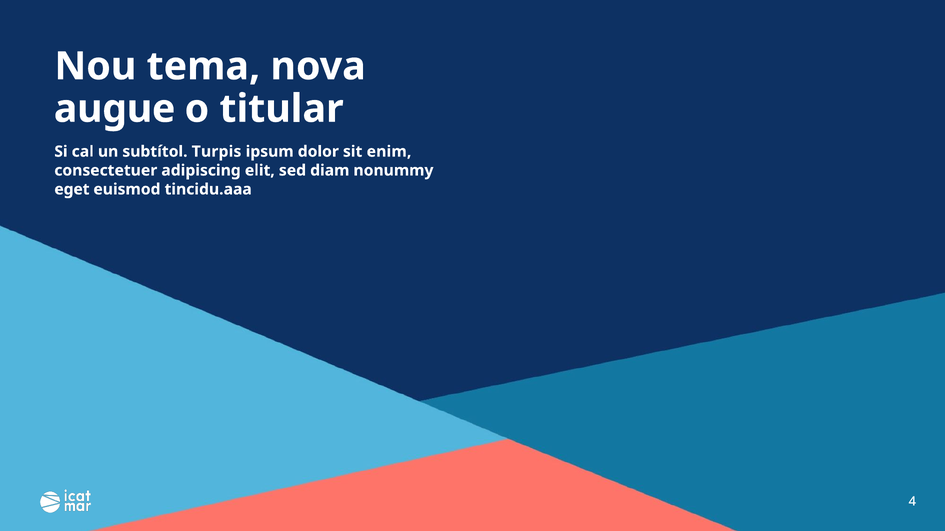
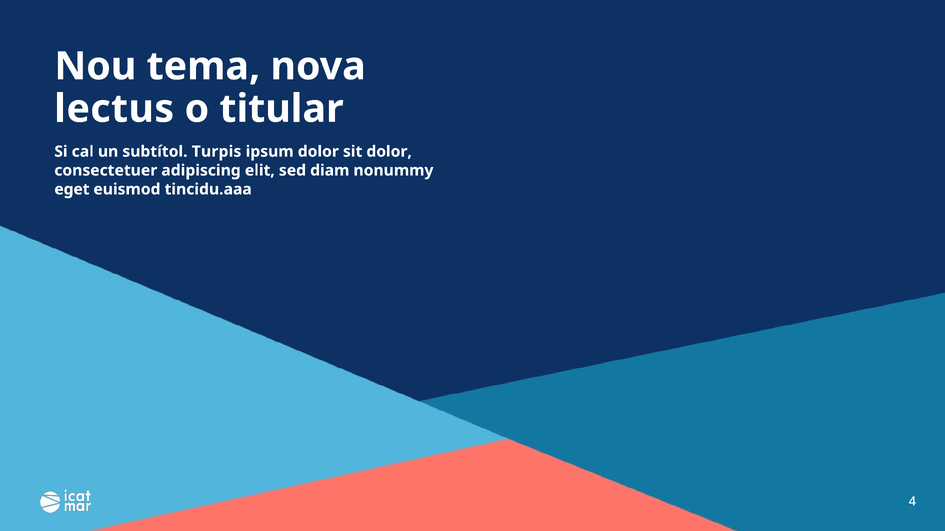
augue: augue -> lectus
sit enim: enim -> dolor
